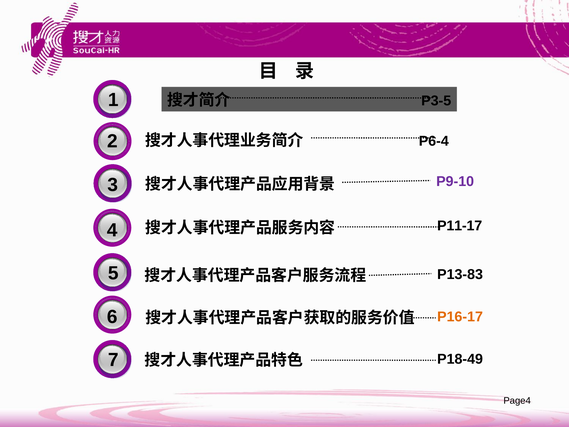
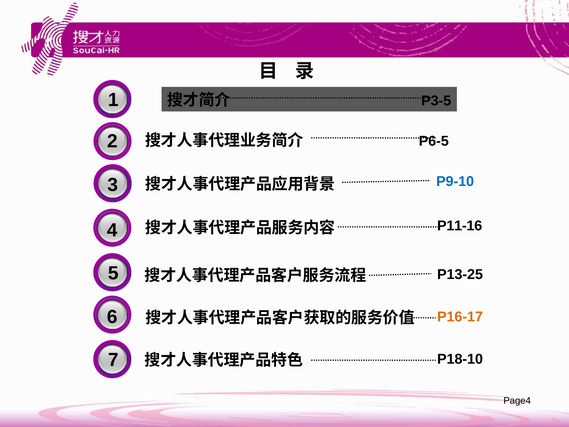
P6-4: P6-4 -> P6-5
P9-10 colour: purple -> blue
P11-17: P11-17 -> P11-16
P13-83: P13-83 -> P13-25
P18-49: P18-49 -> P18-10
